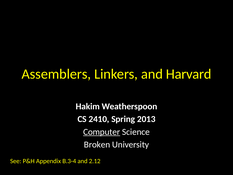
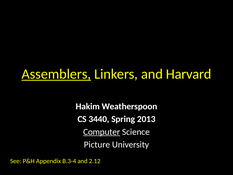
Assemblers underline: none -> present
2410: 2410 -> 3440
Broken: Broken -> Picture
